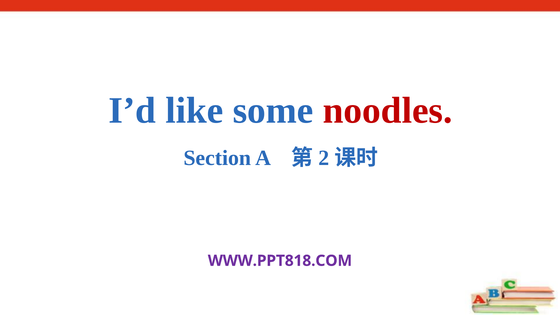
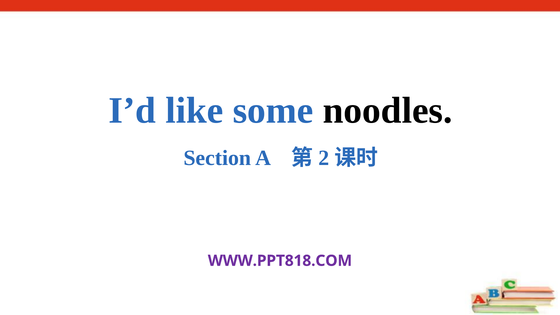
noodles colour: red -> black
